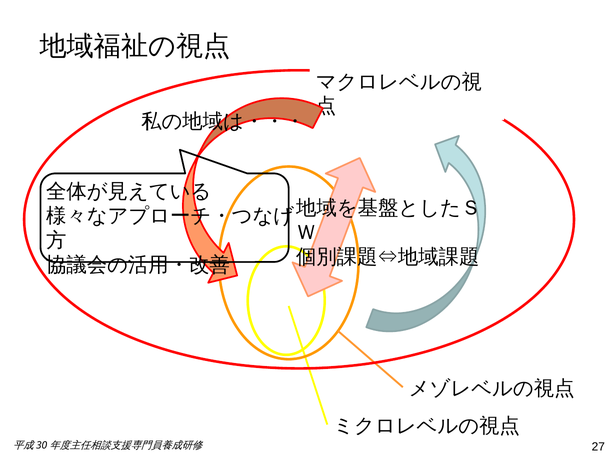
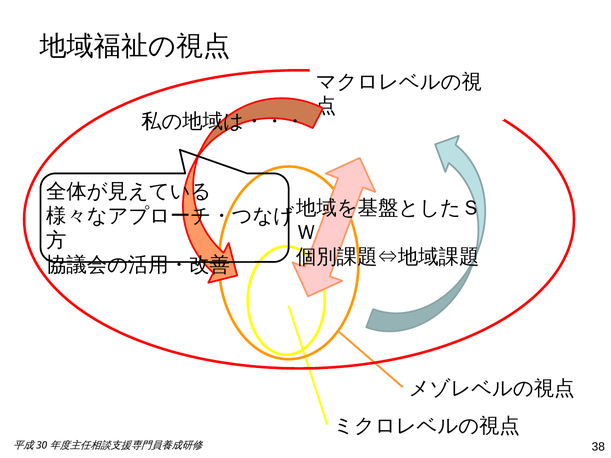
27: 27 -> 38
